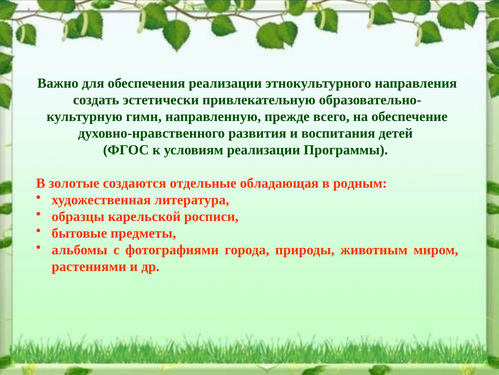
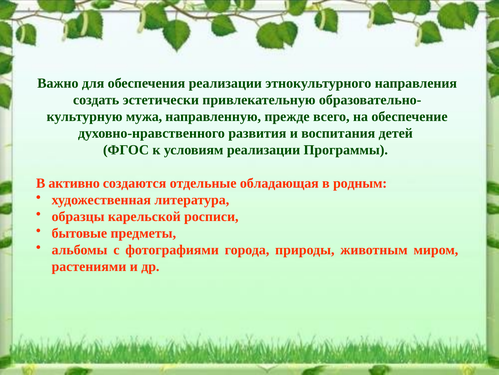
гимн: гимн -> мужа
золотые: золотые -> активно
